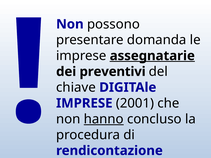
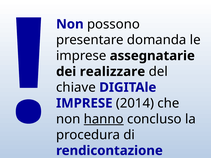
assegnatarie underline: present -> none
preventivi: preventivi -> realizzare
2001: 2001 -> 2014
